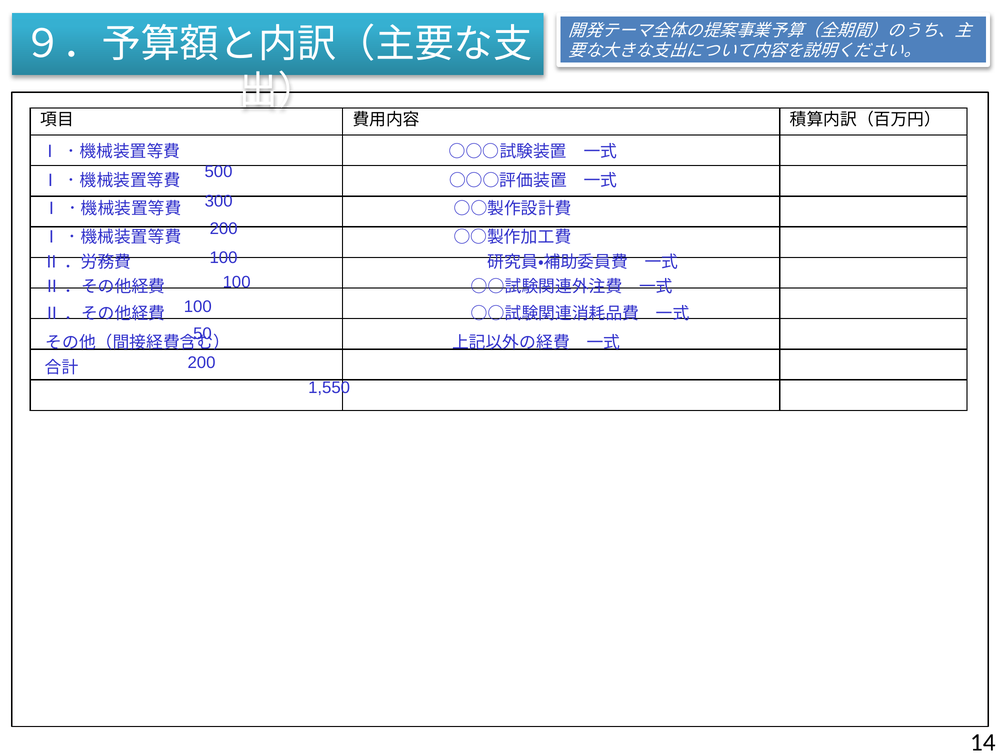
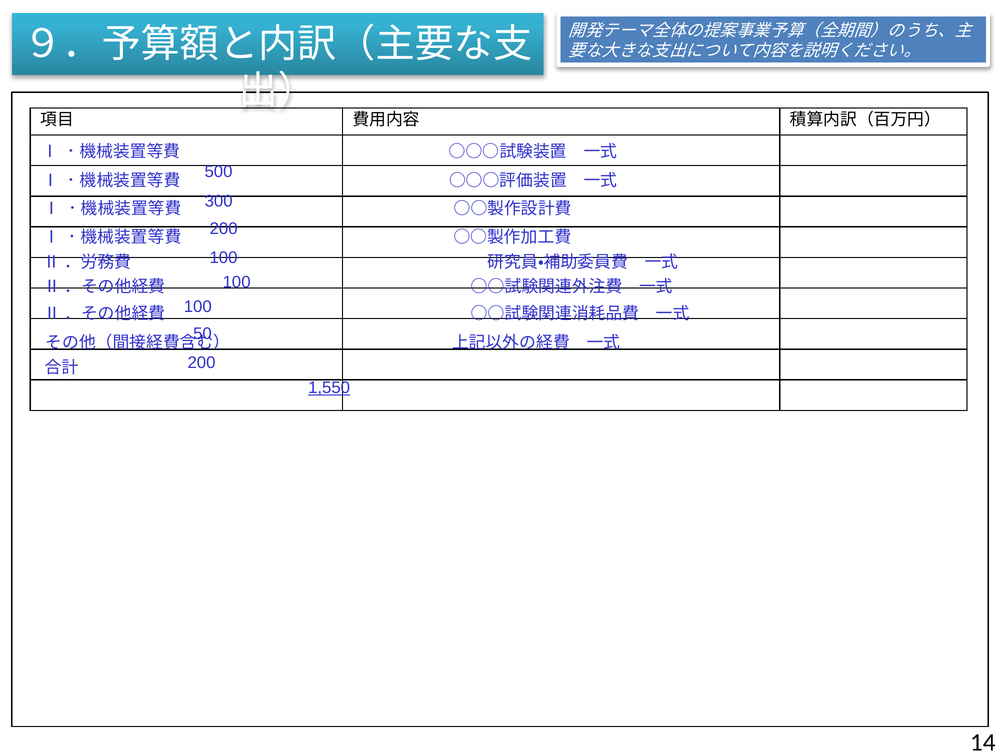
1,550 underline: none -> present
